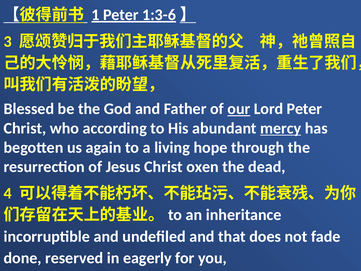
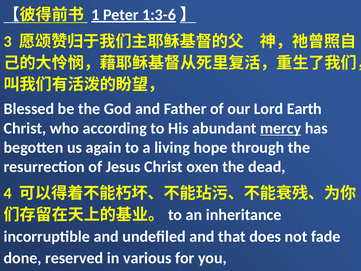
our underline: present -> none
Lord Peter: Peter -> Earth
eagerly: eagerly -> various
